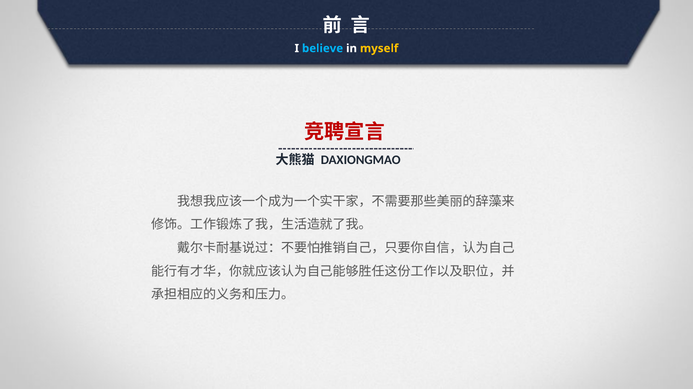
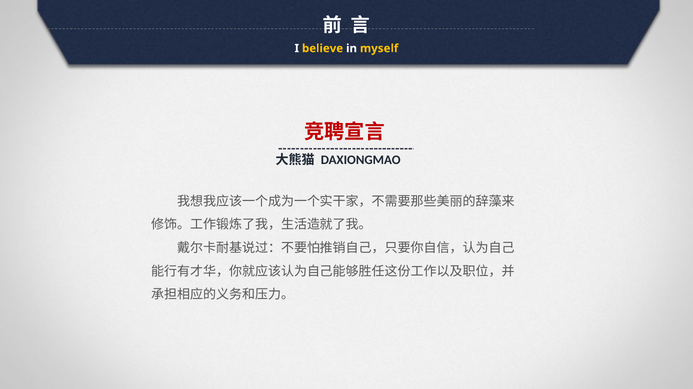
believe colour: light blue -> yellow
